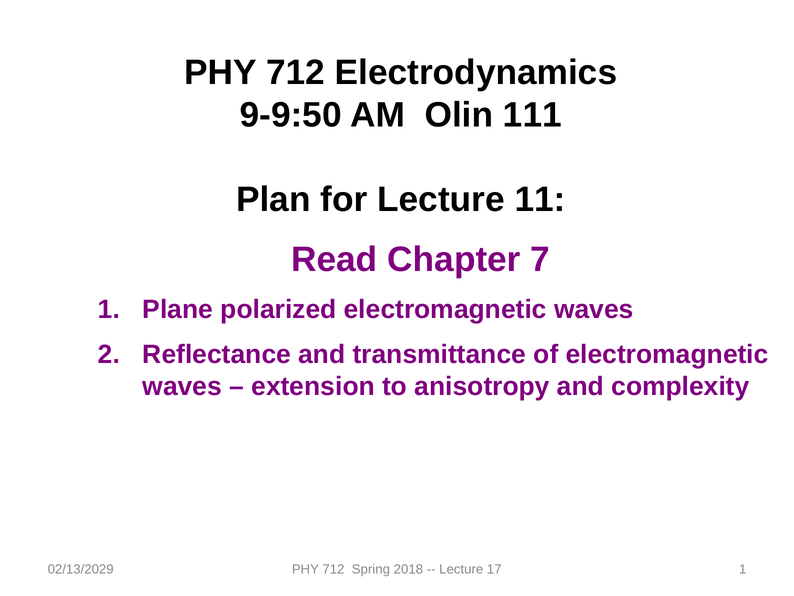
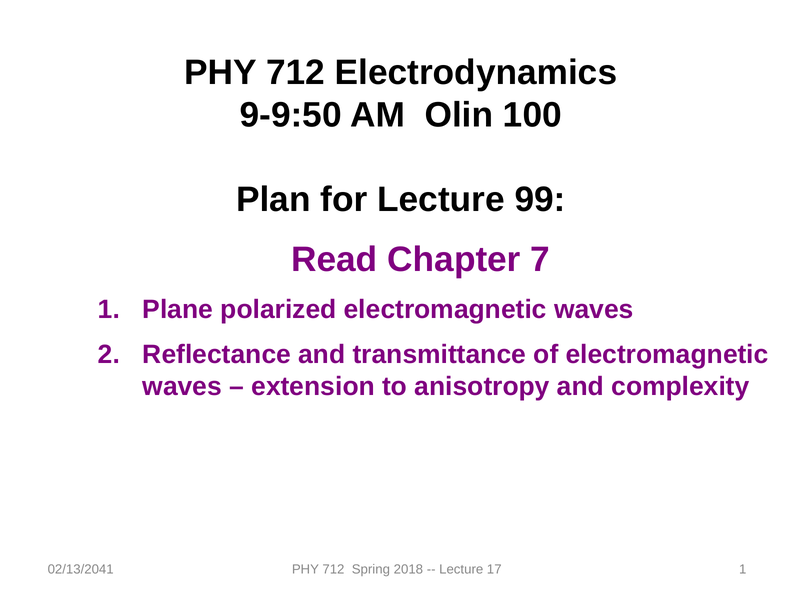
111: 111 -> 100
11: 11 -> 99
02/13/2029: 02/13/2029 -> 02/13/2041
